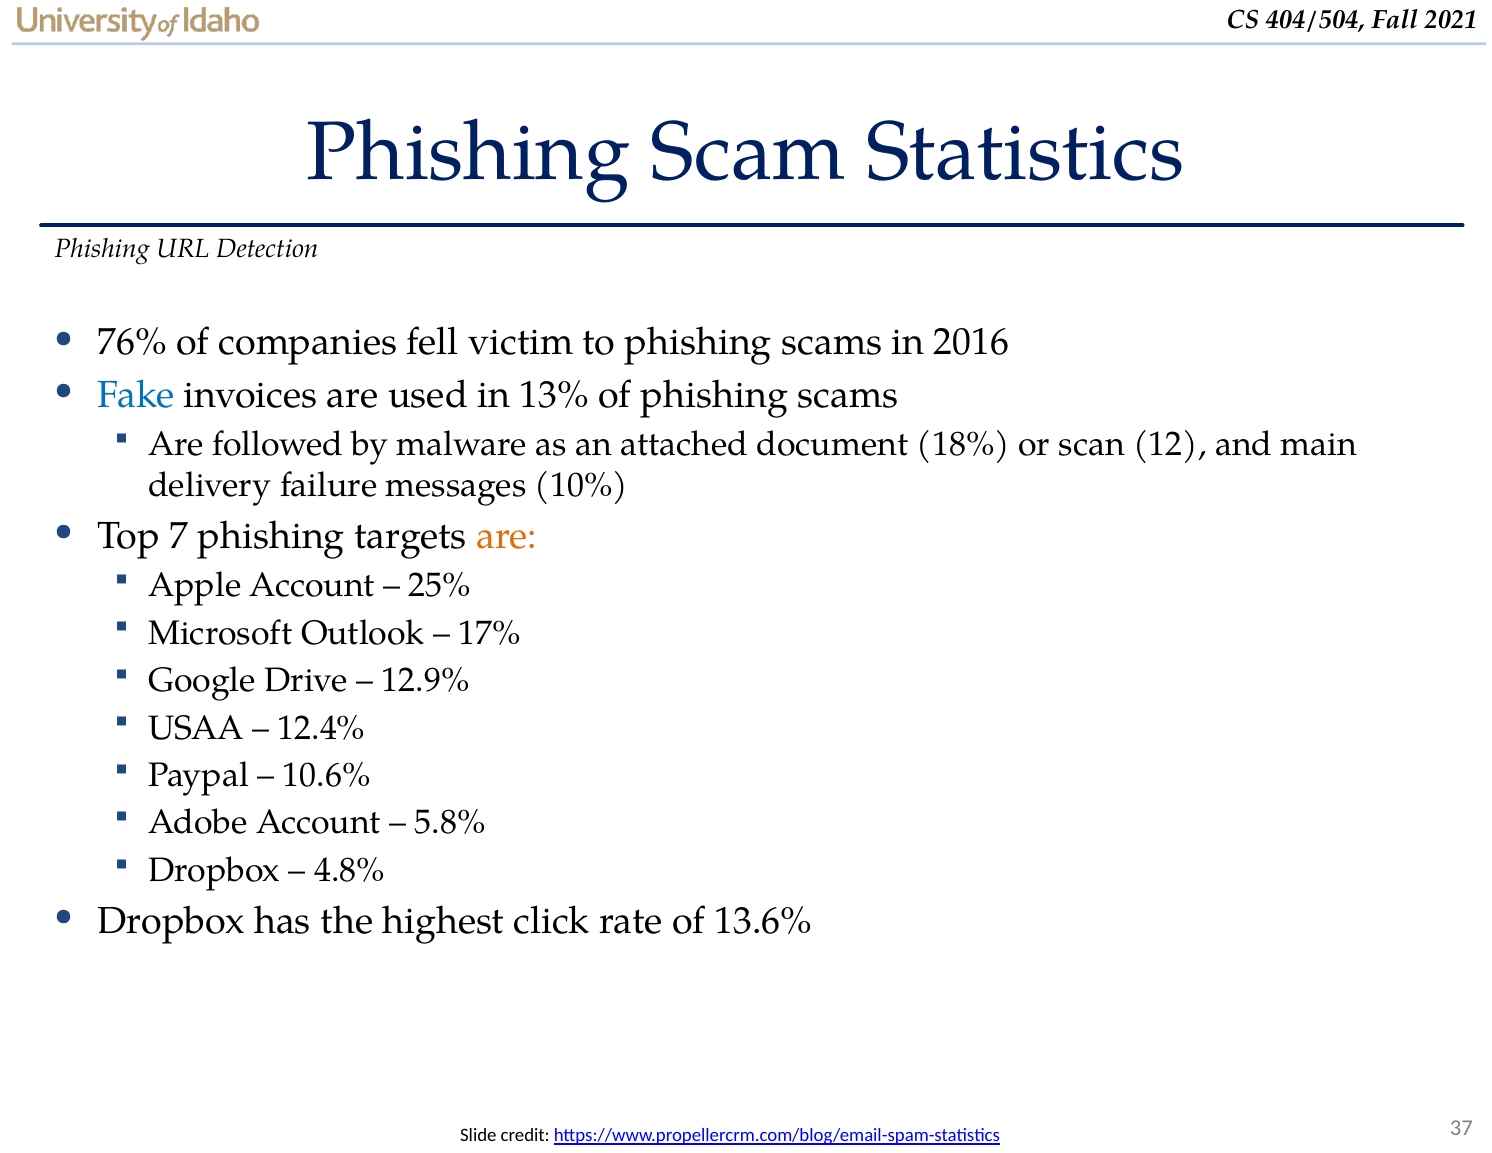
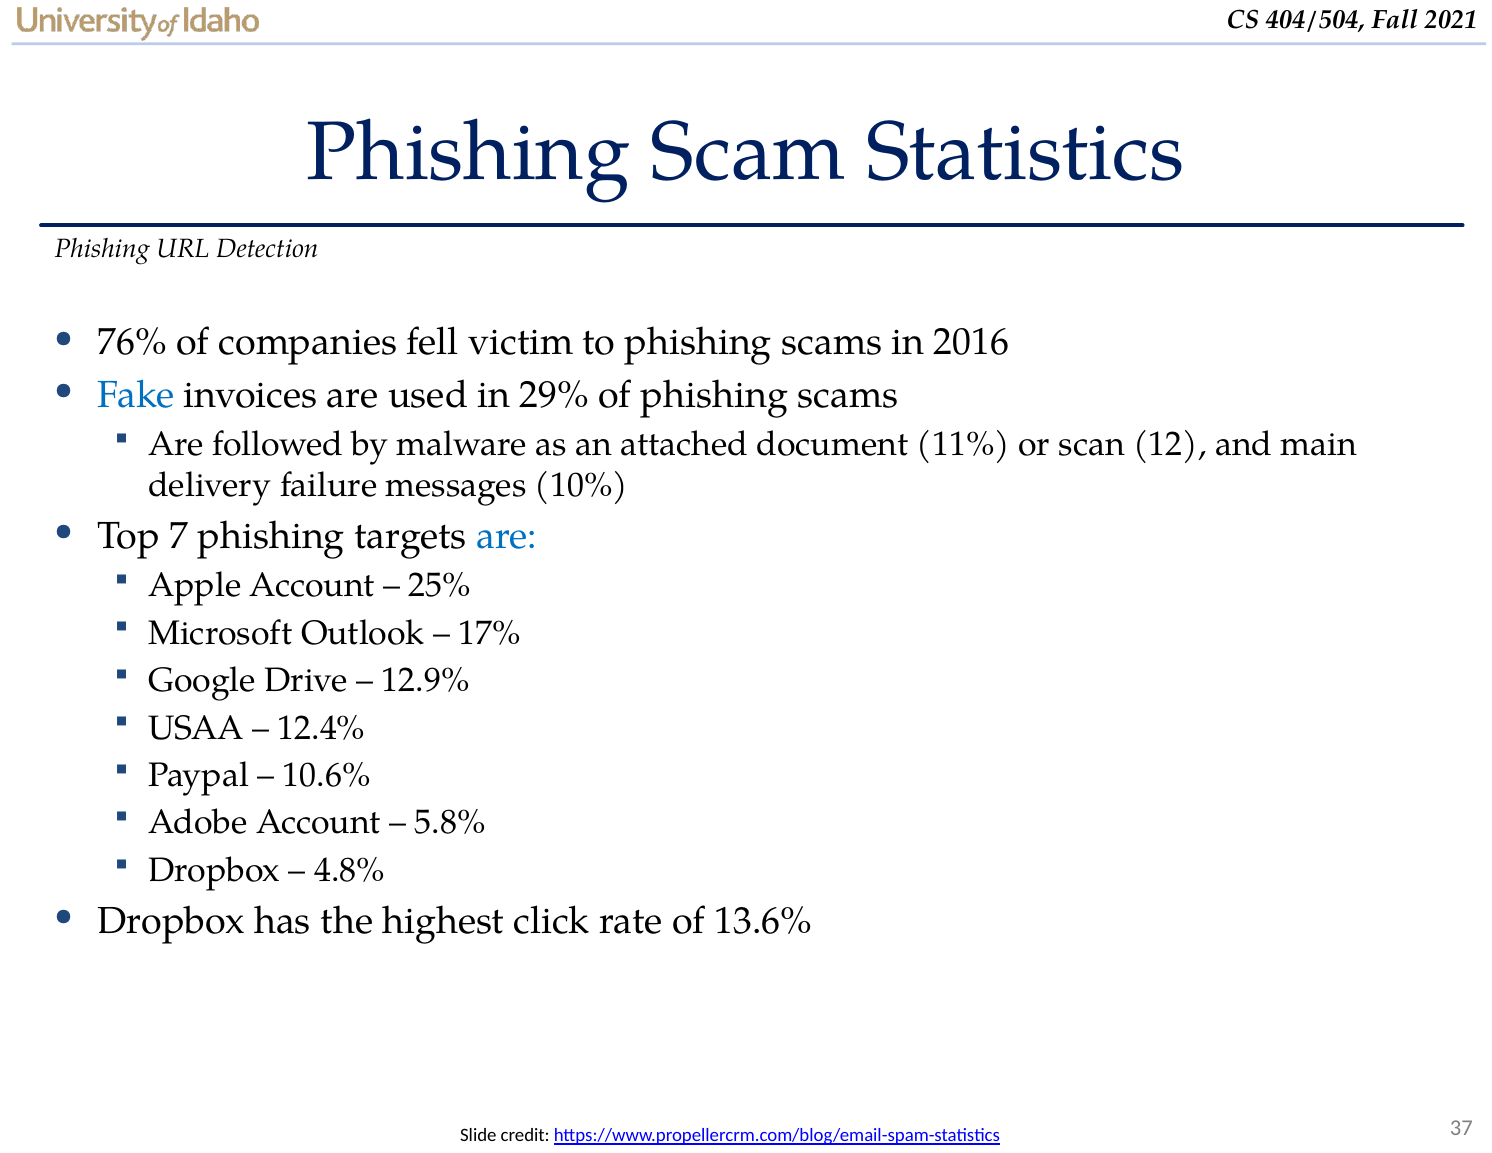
13%: 13% -> 29%
18%: 18% -> 11%
are at (507, 536) colour: orange -> blue
